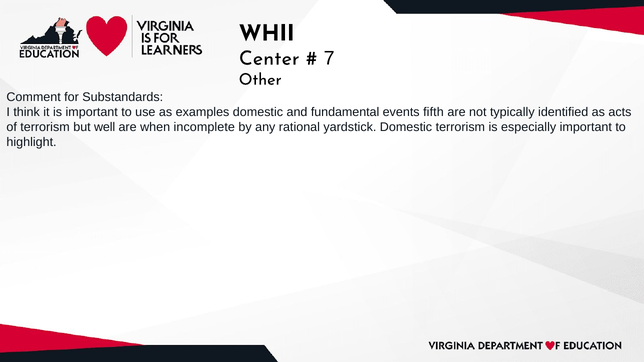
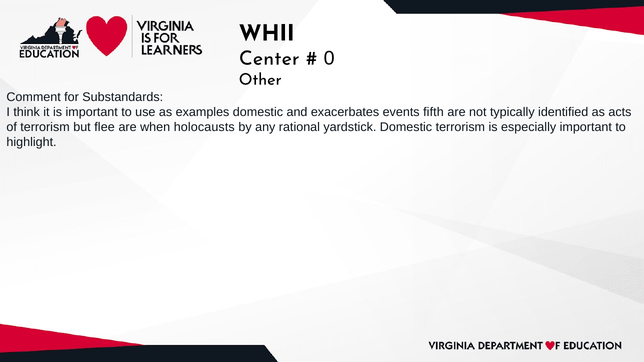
7: 7 -> 0
fundamental: fundamental -> exacerbates
well: well -> flee
incomplete: incomplete -> holocausts
